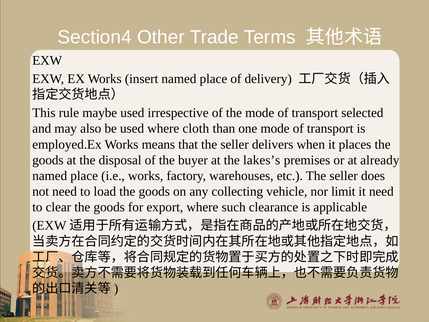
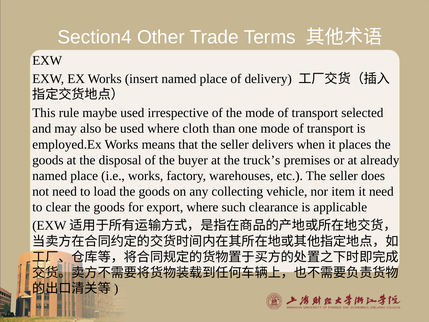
lakes’s: lakes’s -> truck’s
limit: limit -> item
